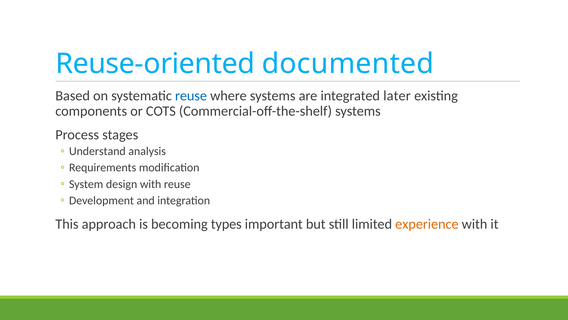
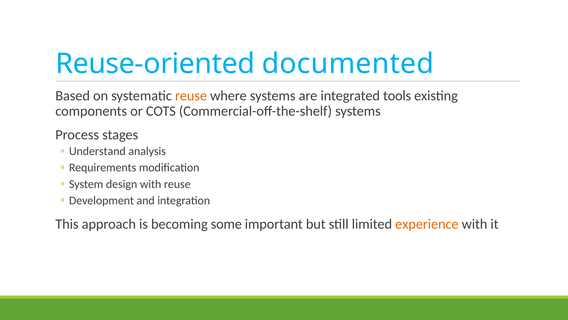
reuse at (191, 96) colour: blue -> orange
later: later -> tools
types: types -> some
